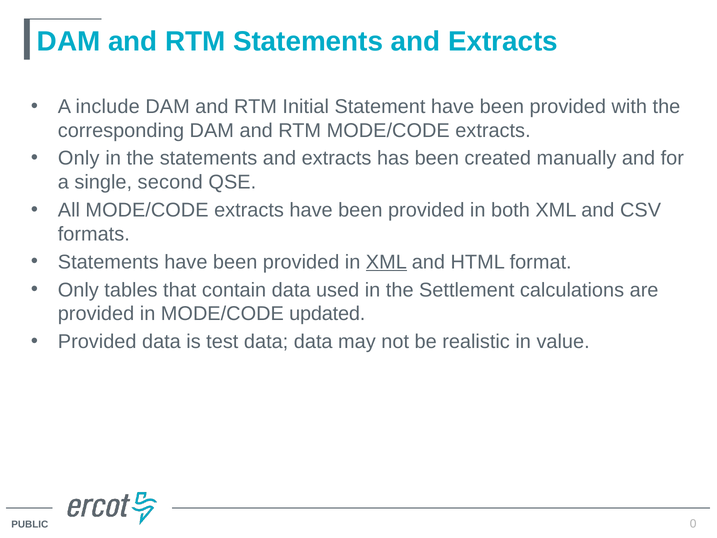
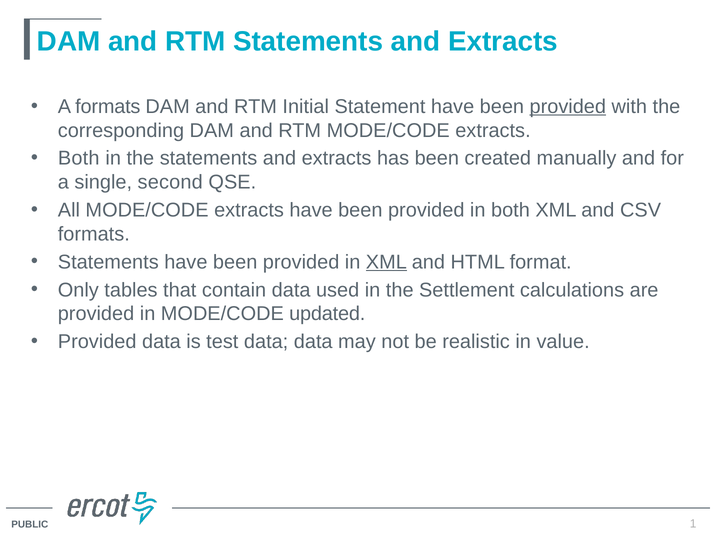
A include: include -> formats
provided at (568, 107) underline: none -> present
Only at (79, 158): Only -> Both
0: 0 -> 1
